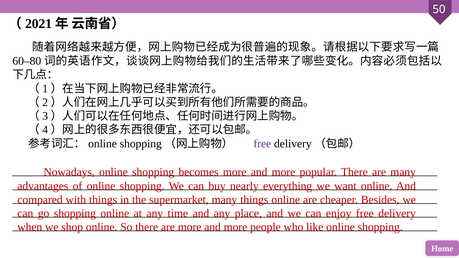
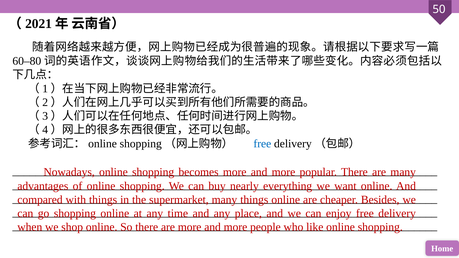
free at (262, 144) colour: purple -> blue
